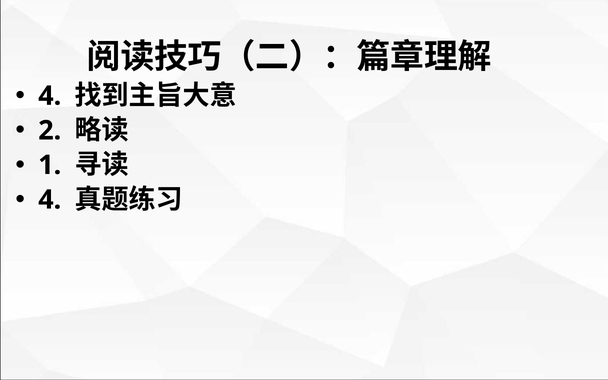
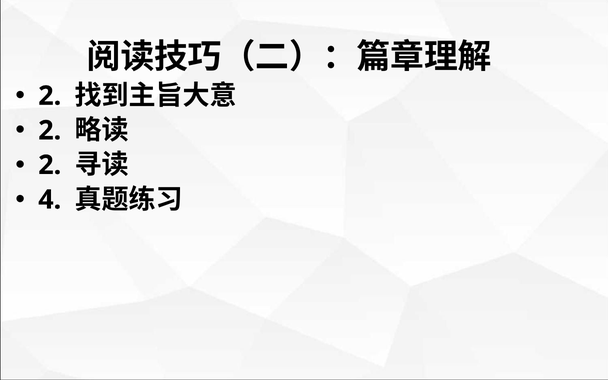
4 at (50, 96): 4 -> 2
1 at (50, 165): 1 -> 2
